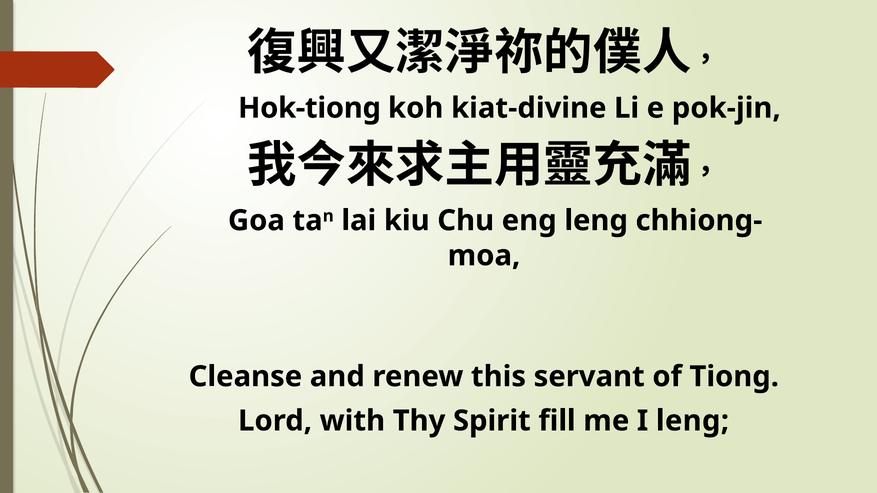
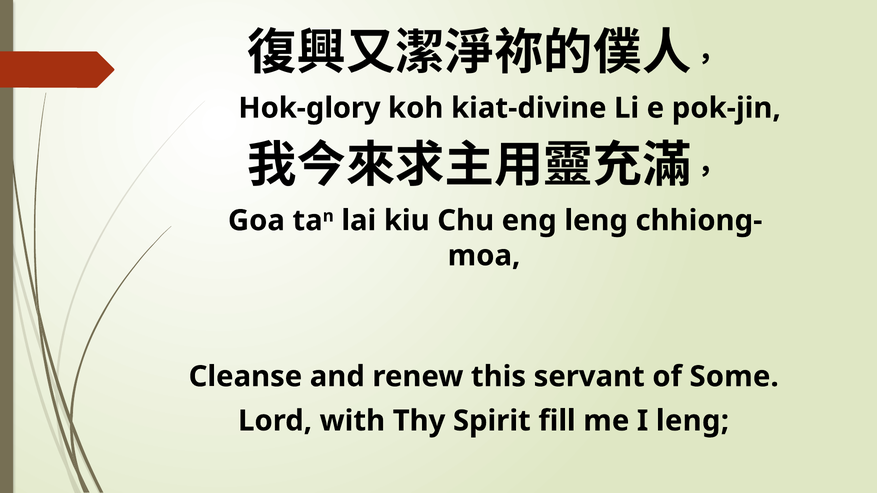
Hok-tiong: Hok-tiong -> Hok-glory
Tiong: Tiong -> Some
